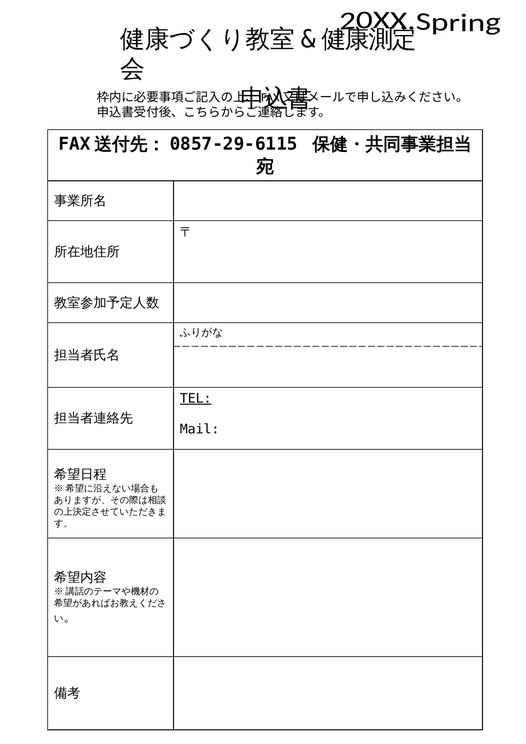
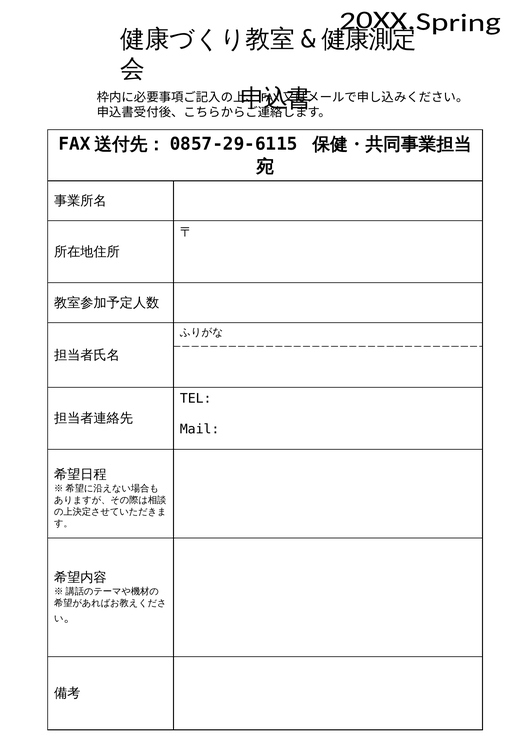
TEL underline: present -> none
